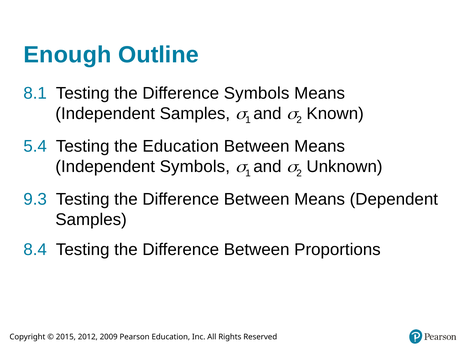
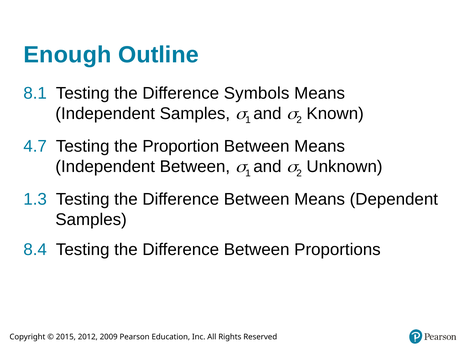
5.4: 5.4 -> 4.7
the Education: Education -> Proportion
Independent Symbols: Symbols -> Between
9.3: 9.3 -> 1.3
